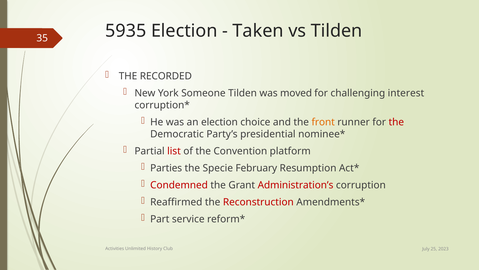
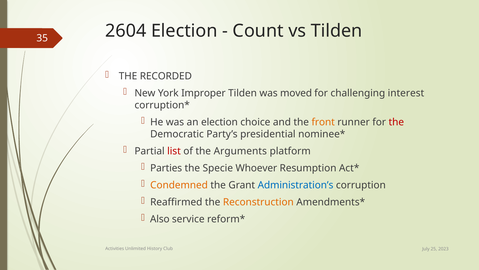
5935: 5935 -> 2604
Taken: Taken -> Count
Someone: Someone -> Improper
Convention: Convention -> Arguments
February: February -> Whoever
Condemned colour: red -> orange
Administration’s colour: red -> blue
Reconstruction colour: red -> orange
Part: Part -> Also
